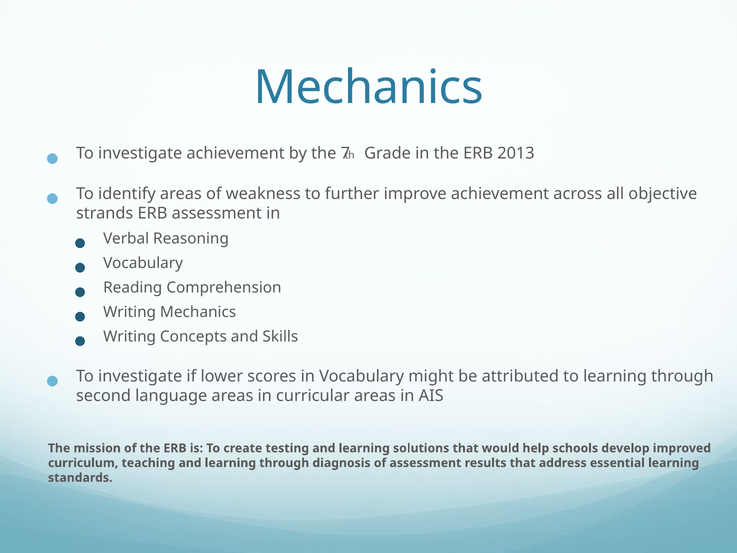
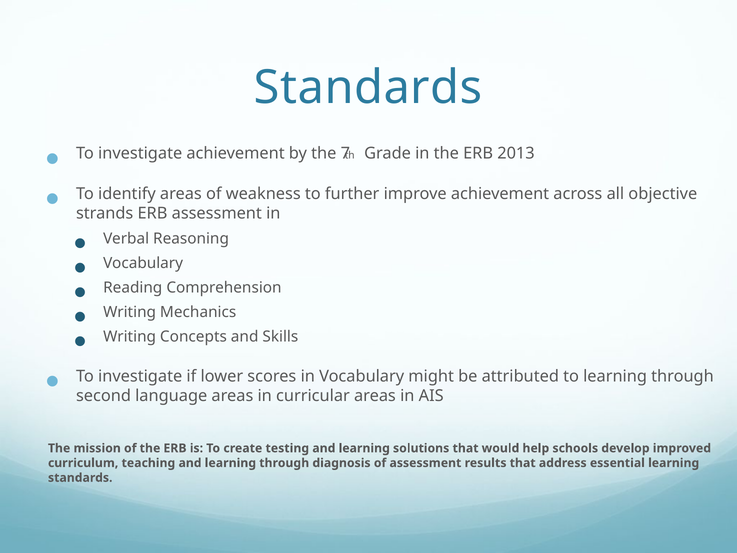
Mechanics at (369, 88): Mechanics -> Standards
